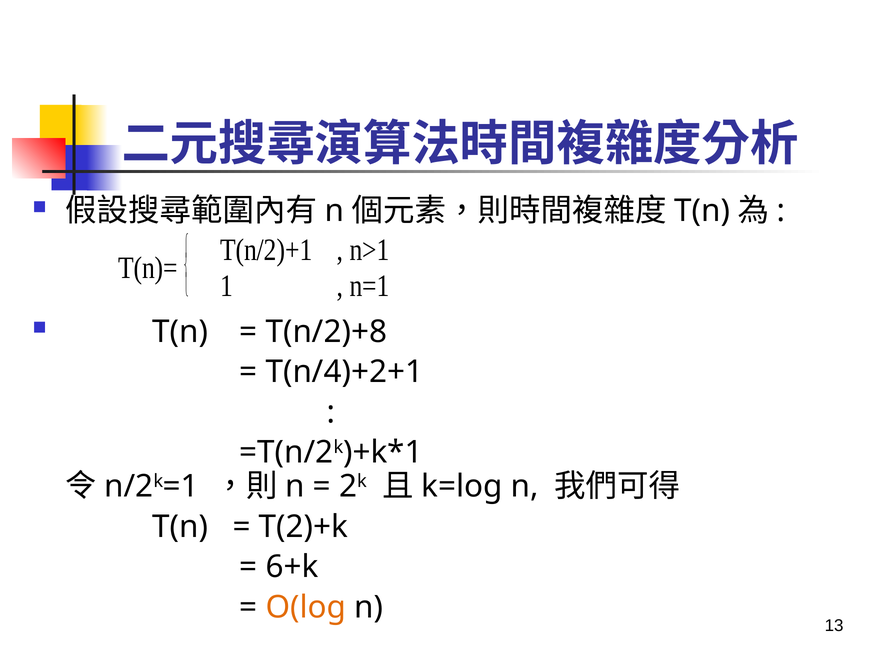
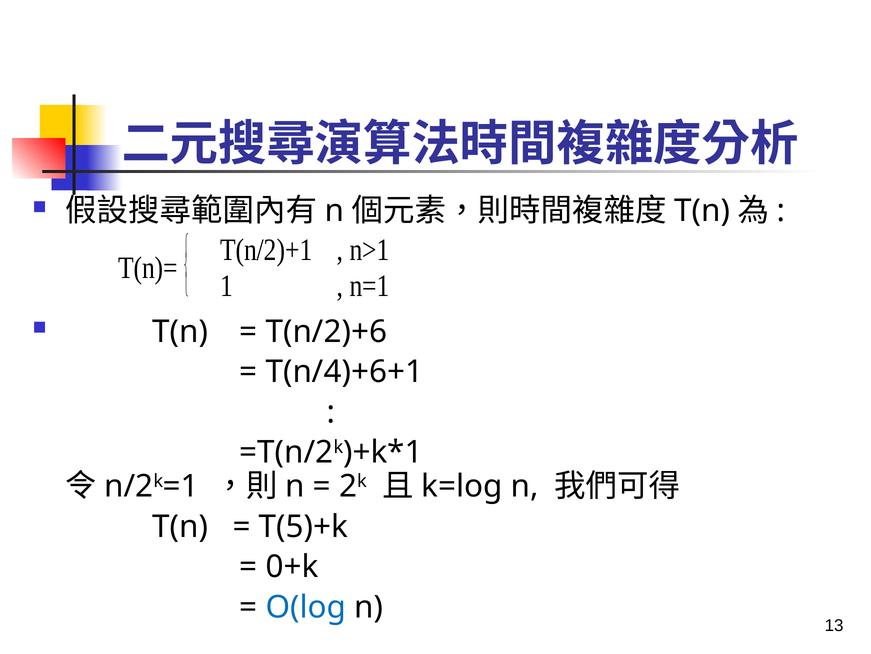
T(n/2)+8: T(n/2)+8 -> T(n/2)+6
T(n/4)+2+1: T(n/4)+2+1 -> T(n/4)+6+1
T(2)+k: T(2)+k -> T(5)+k
6+k: 6+k -> 0+k
O(log colour: orange -> blue
